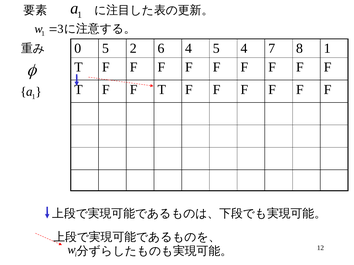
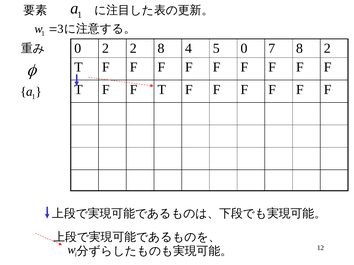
0 5: 5 -> 2
2 6: 6 -> 8
5 4: 4 -> 0
8 1: 1 -> 2
